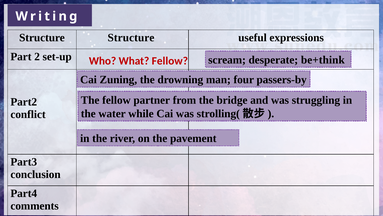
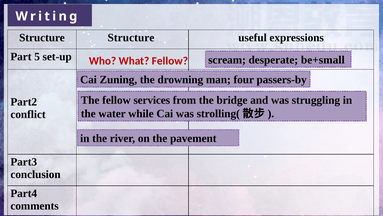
2: 2 -> 5
be+think: be+think -> be+small
partner: partner -> services
